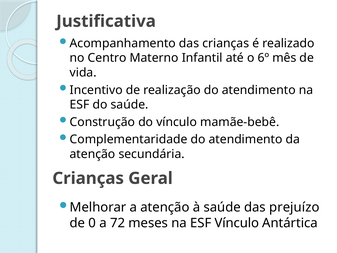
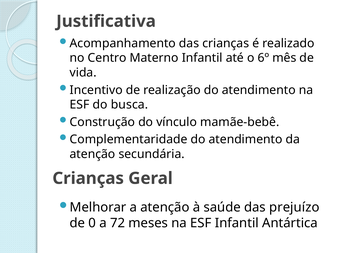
do saúde: saúde -> busca
ESF Vínculo: Vínculo -> Infantil
